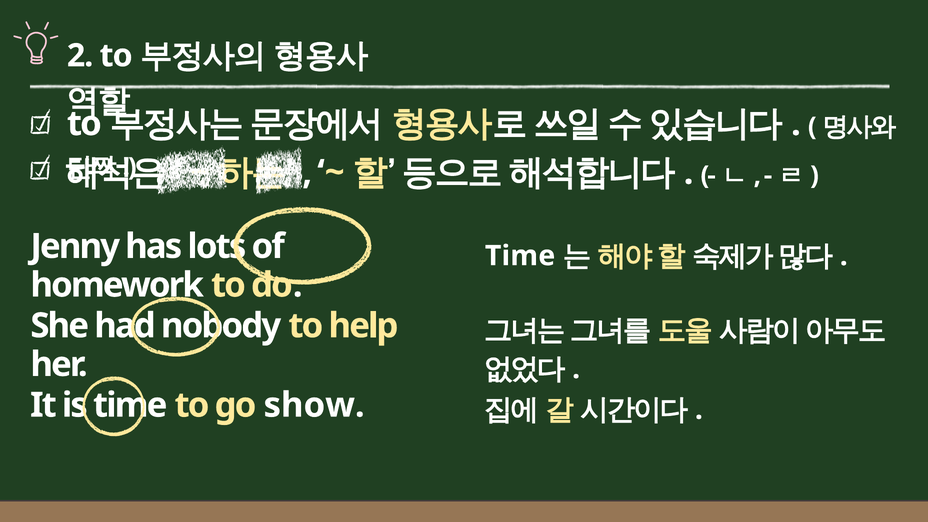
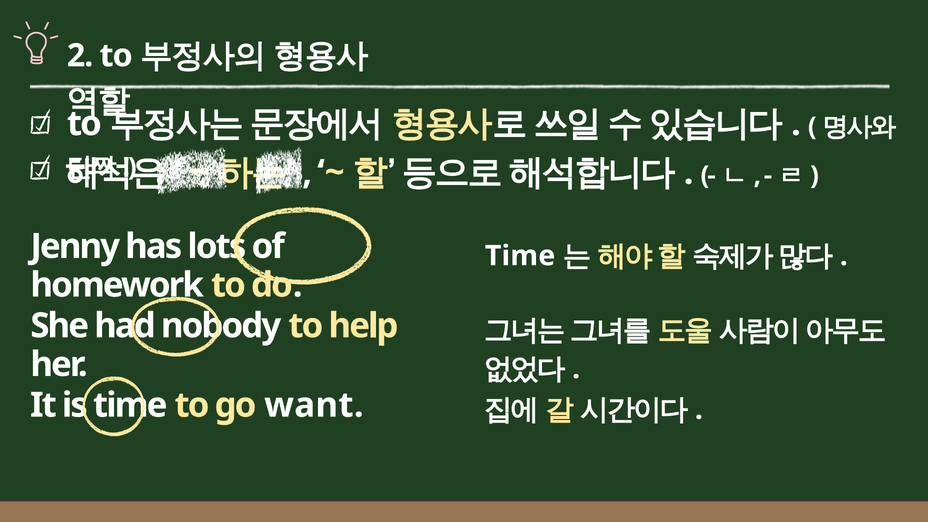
show: show -> want
